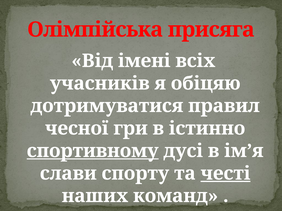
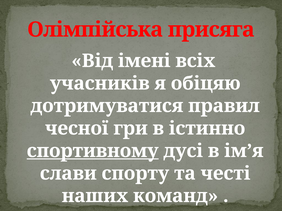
честі underline: present -> none
